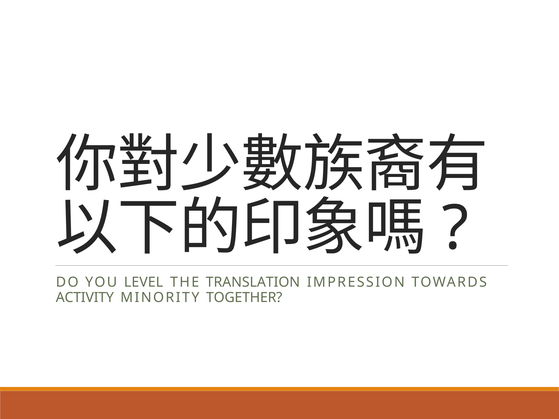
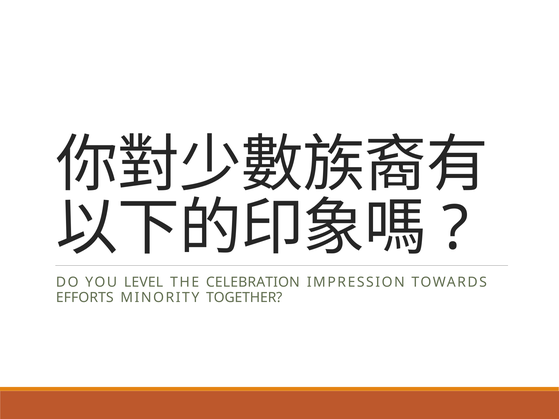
TRANSLATION: TRANSLATION -> CELEBRATION
ACTIVITY: ACTIVITY -> EFFORTS
